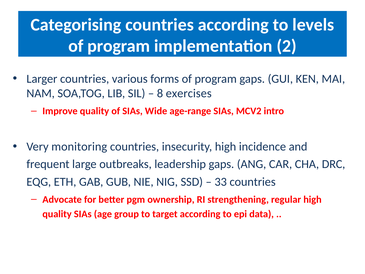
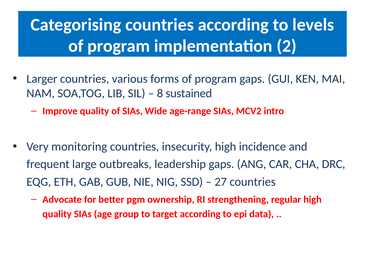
exercises: exercises -> sustained
33: 33 -> 27
